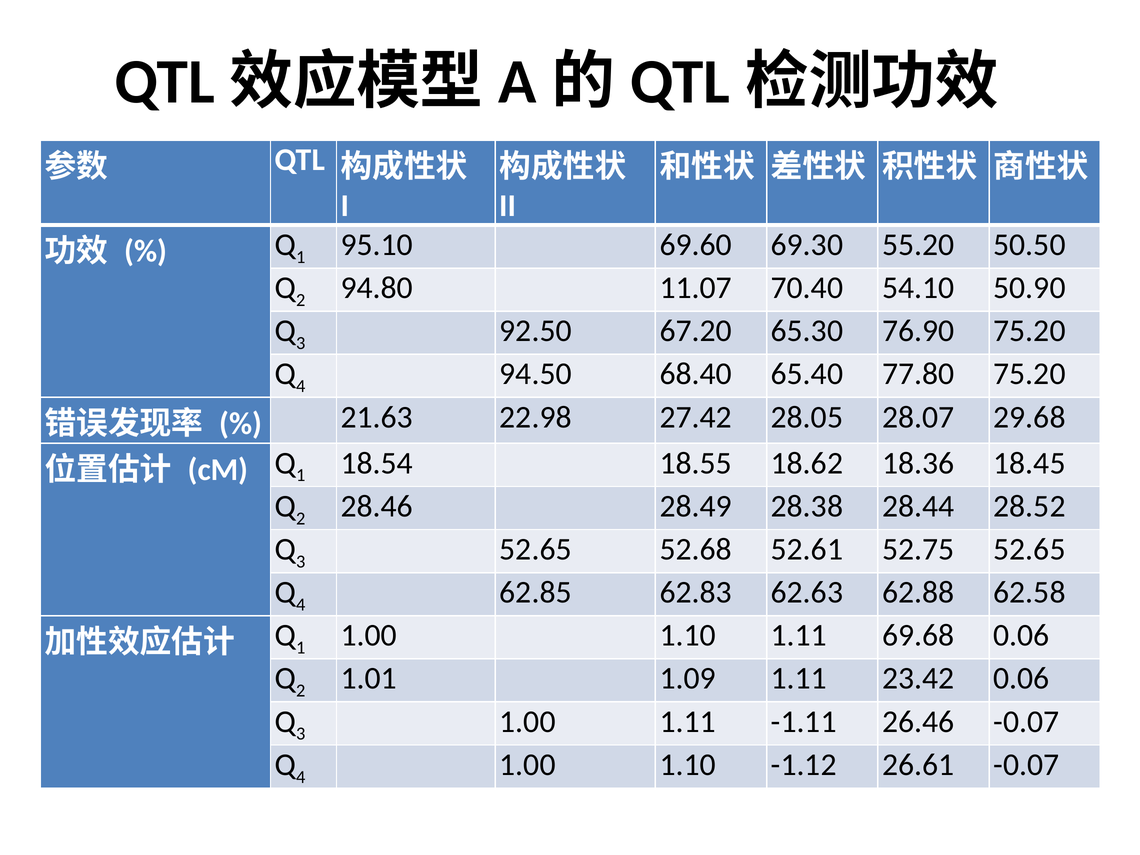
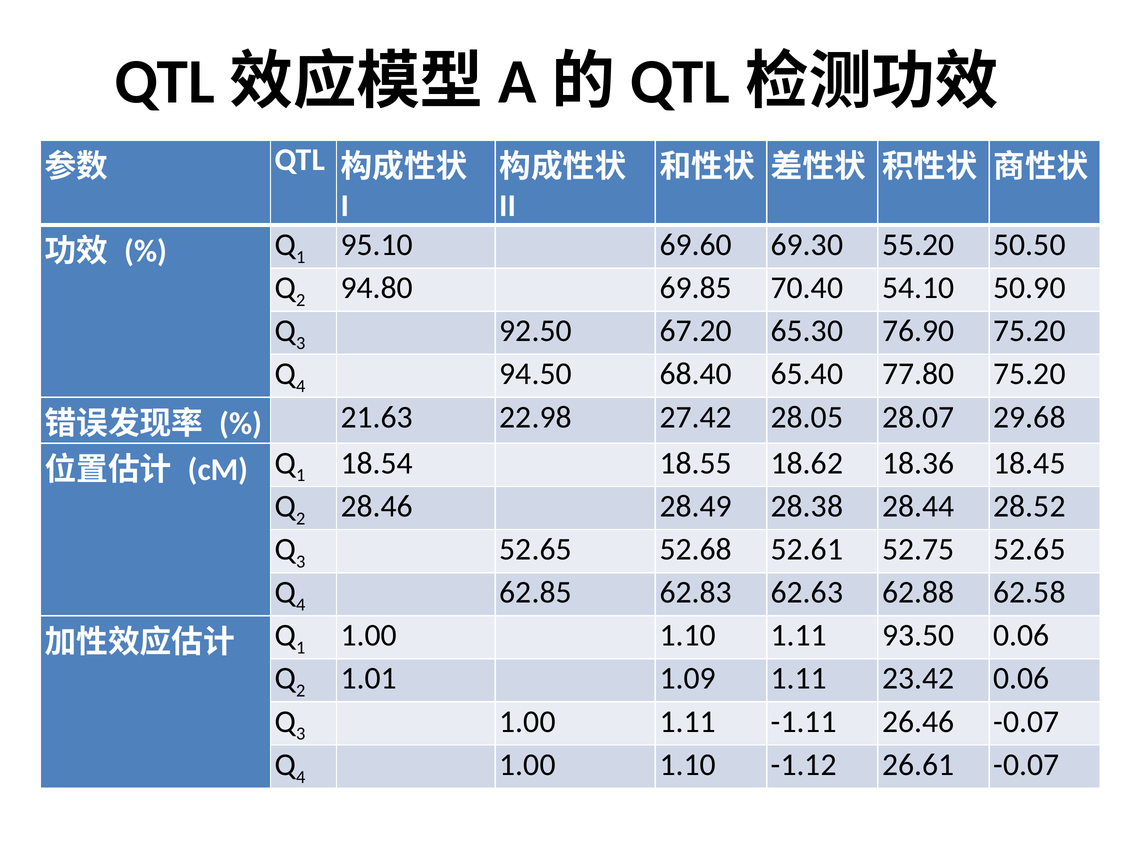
11.07: 11.07 -> 69.85
69.68: 69.68 -> 93.50
